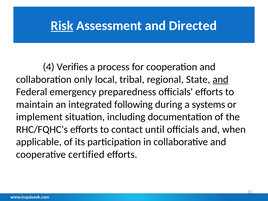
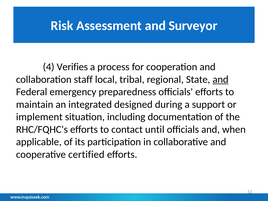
Risk underline: present -> none
Directed: Directed -> Surveyor
only: only -> staff
following: following -> designed
systems: systems -> support
